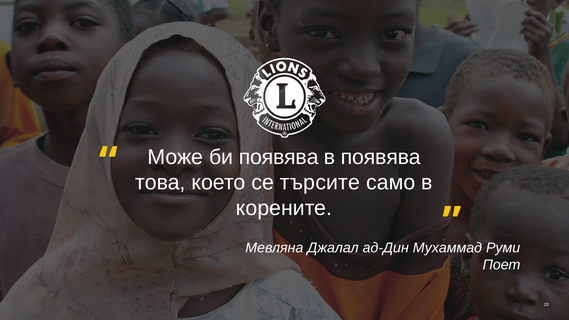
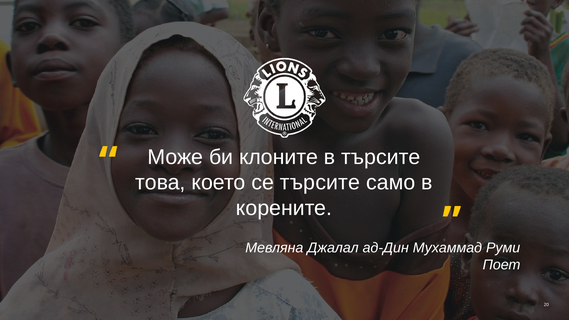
би появява: появява -> клоните
в появява: появява -> търсите
